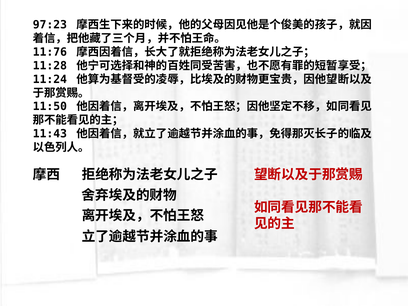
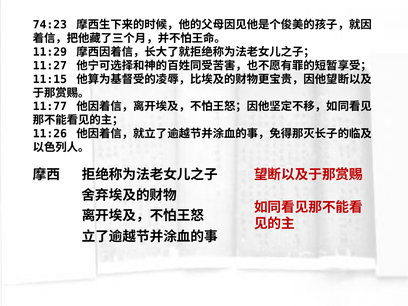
97:23: 97:23 -> 74:23
11:76: 11:76 -> 11:29
11:28: 11:28 -> 11:27
11:24: 11:24 -> 11:15
11:50: 11:50 -> 11:77
11:43: 11:43 -> 11:26
